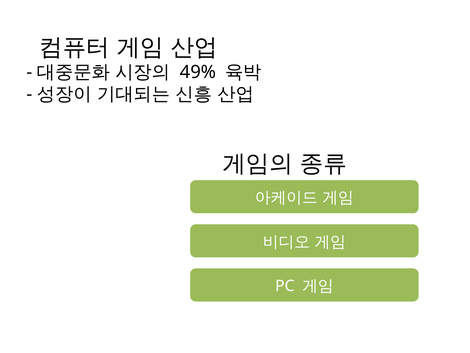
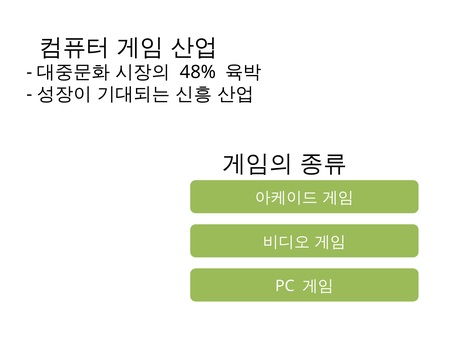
49%: 49% -> 48%
